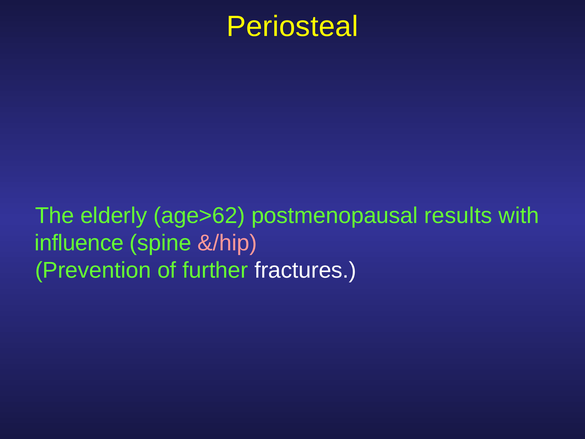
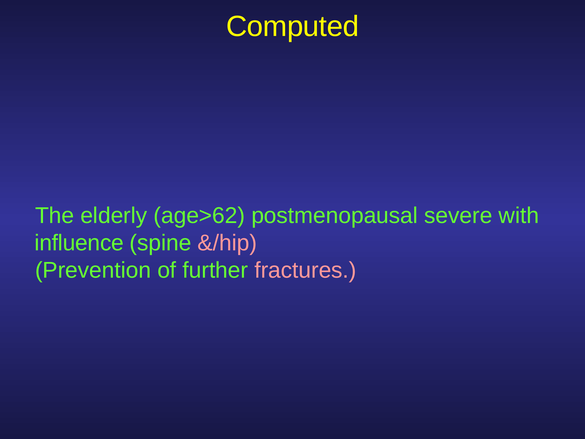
Periosteal: Periosteal -> Computed
results: results -> severe
fractures colour: white -> pink
